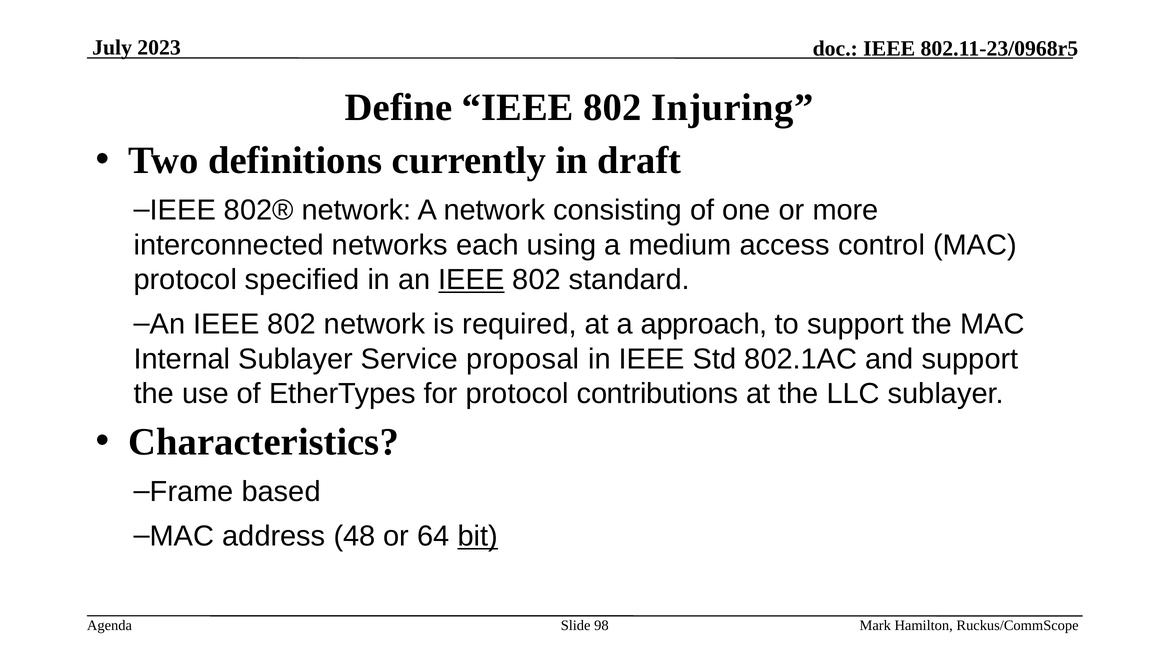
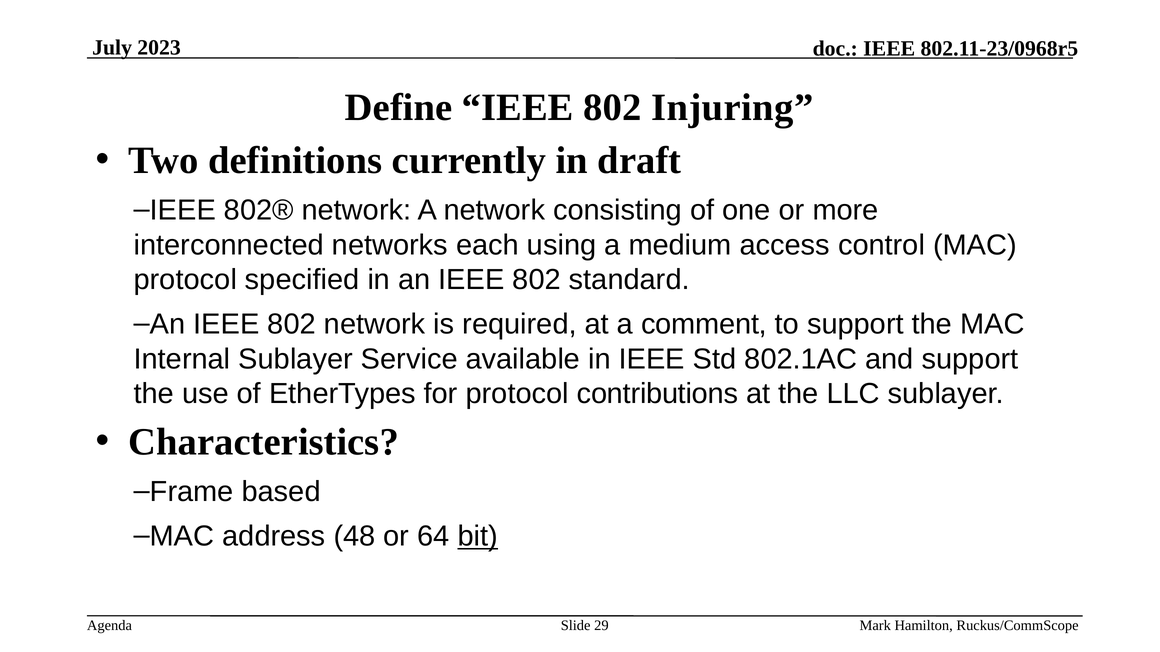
IEEE at (471, 280) underline: present -> none
approach: approach -> comment
proposal: proposal -> available
98: 98 -> 29
